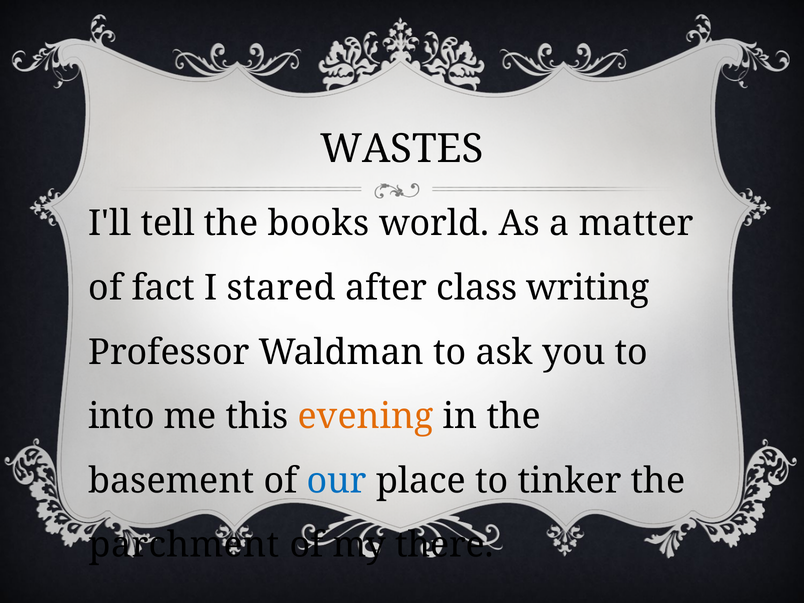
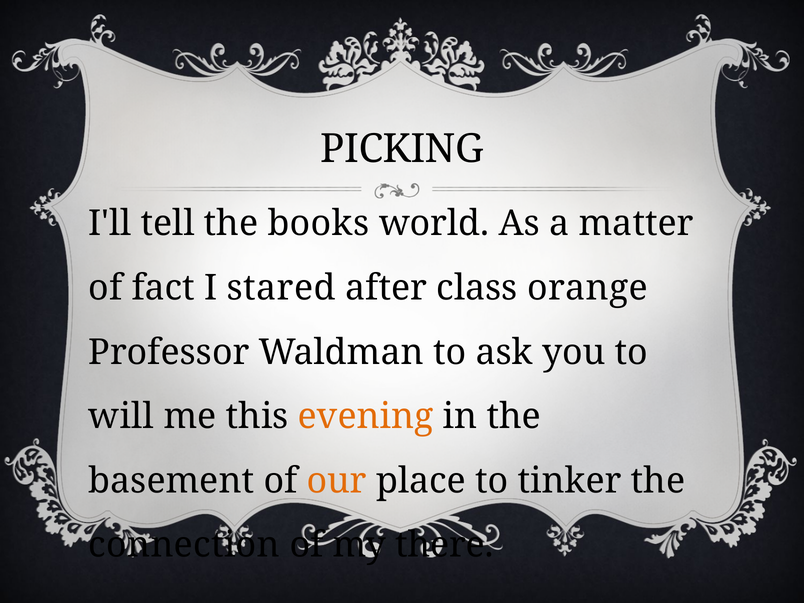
WASTES: WASTES -> PICKING
writing: writing -> orange
into: into -> will
our colour: blue -> orange
parchment: parchment -> connection
